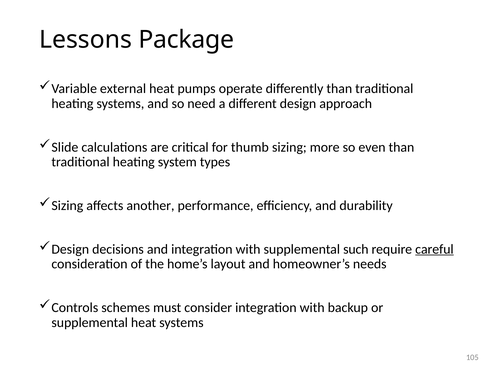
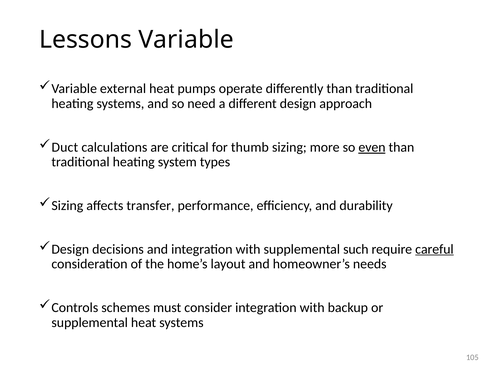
Lessons Package: Package -> Variable
Slide: Slide -> Duct
even underline: none -> present
another: another -> transfer
